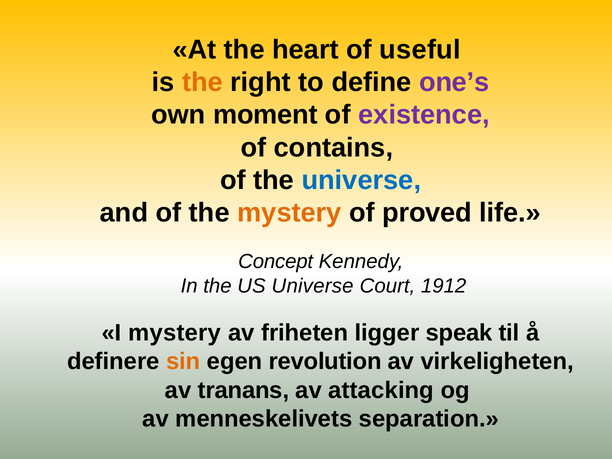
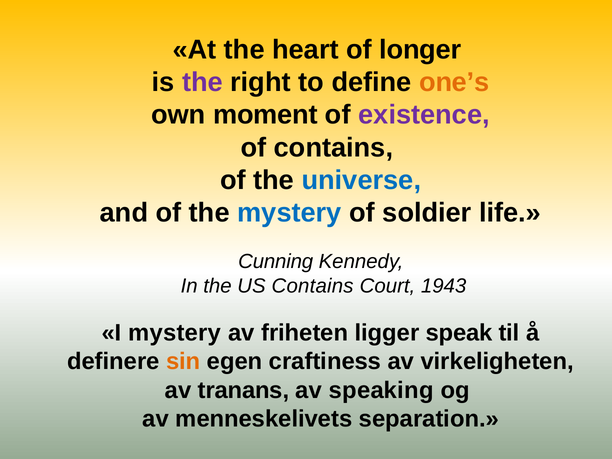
useful: useful -> longer
the at (202, 82) colour: orange -> purple
one’s colour: purple -> orange
mystery at (289, 213) colour: orange -> blue
proved: proved -> soldier
Concept: Concept -> Cunning
US Universe: Universe -> Contains
1912: 1912 -> 1943
revolution: revolution -> craftiness
attacking: attacking -> speaking
